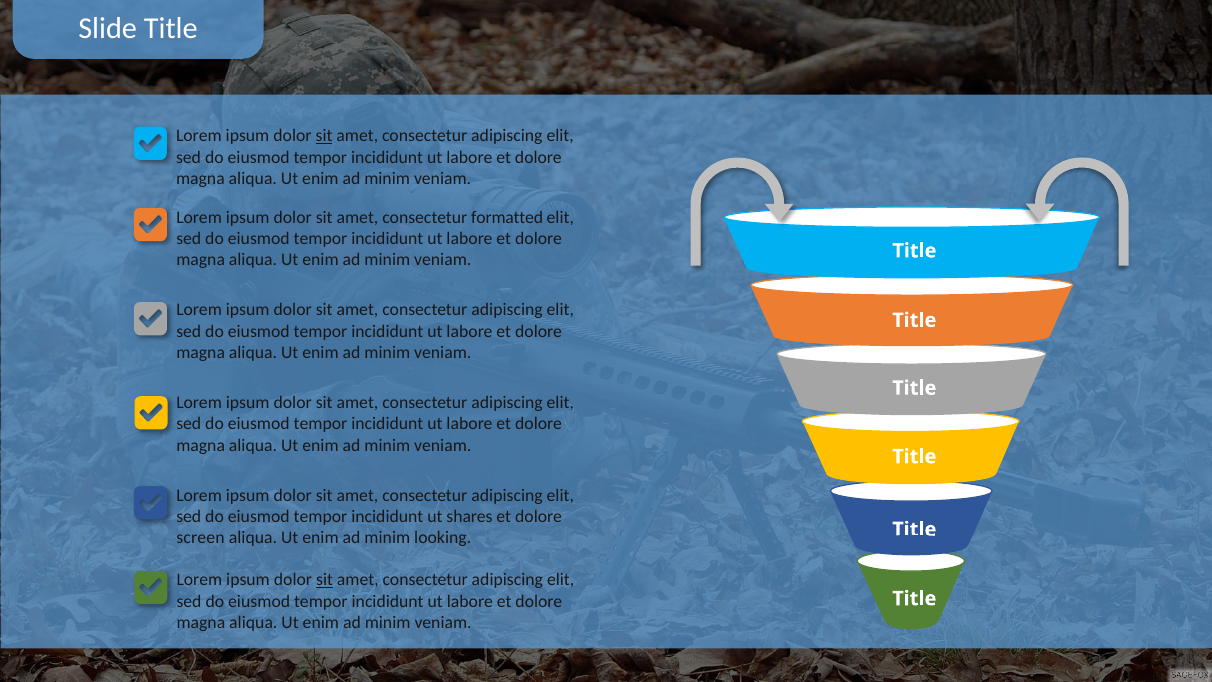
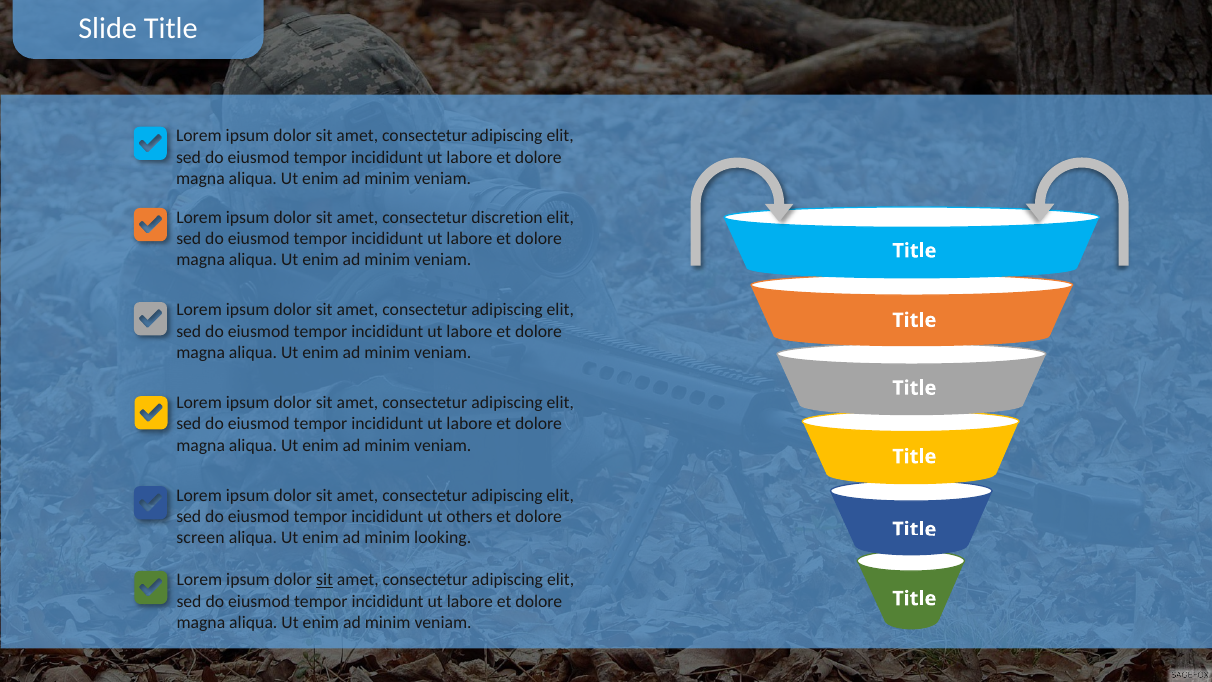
sit at (324, 136) underline: present -> none
formatted: formatted -> discretion
shares: shares -> others
